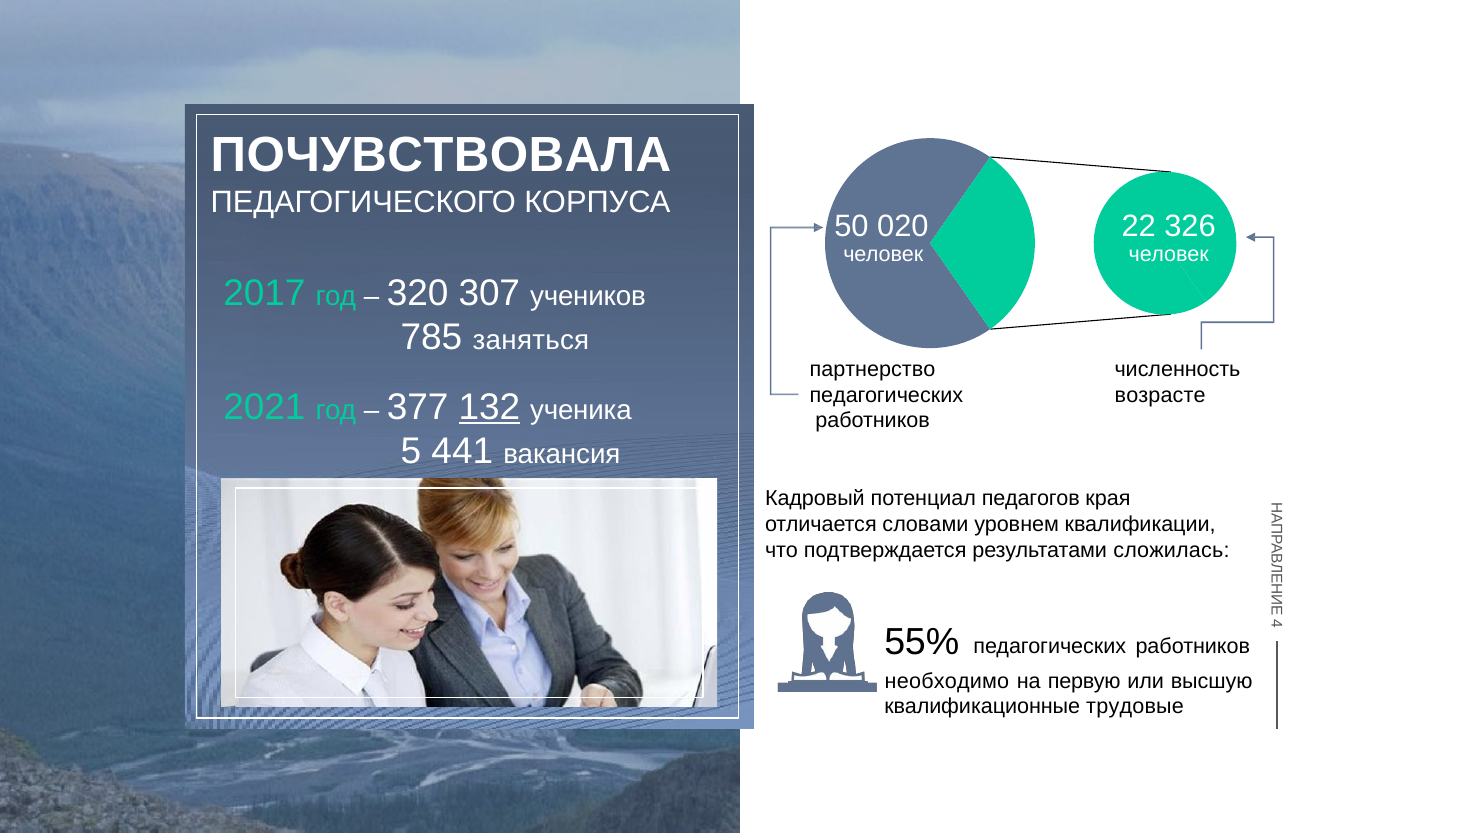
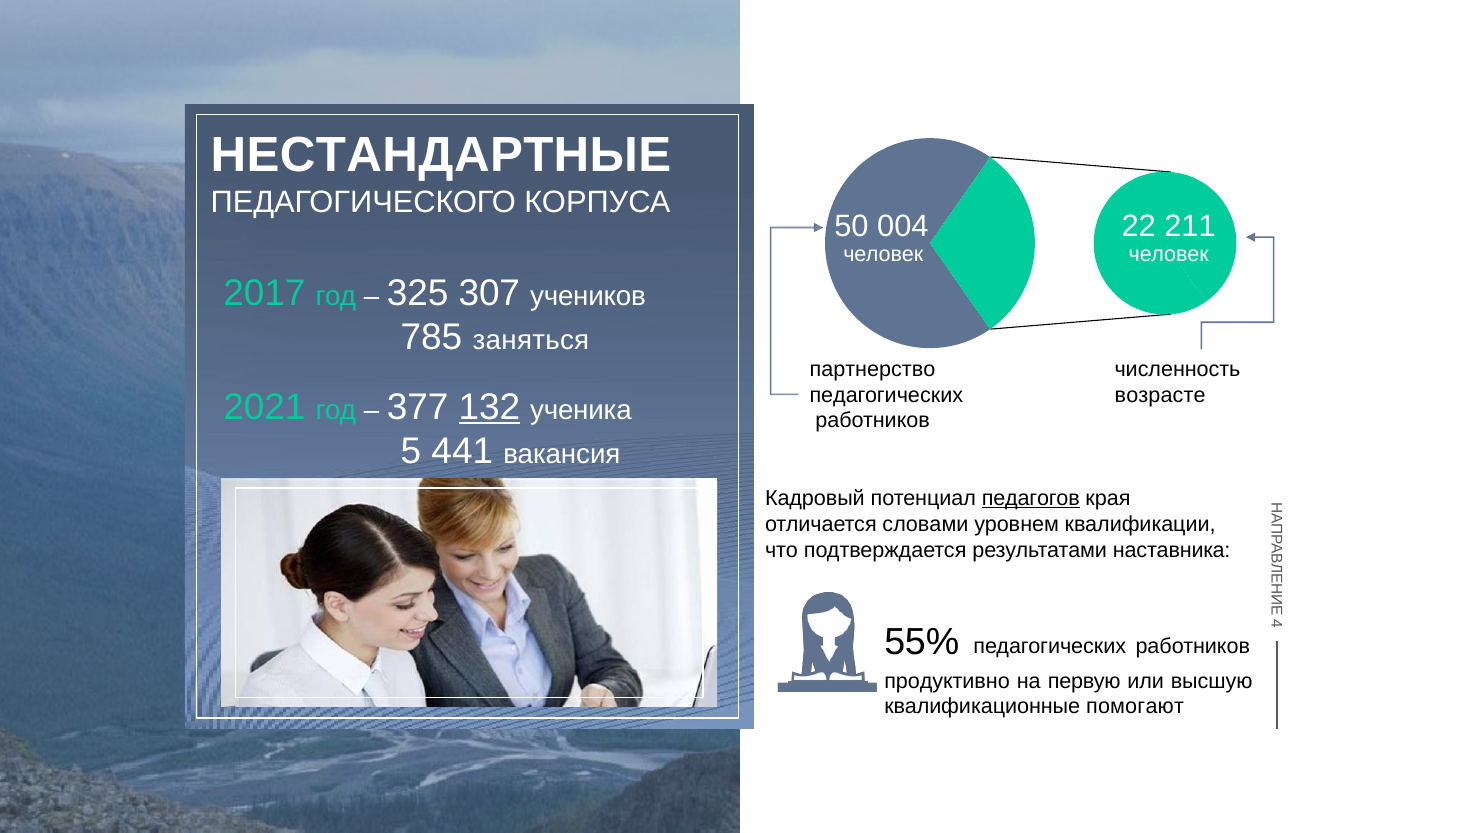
ПОЧУВСТВОВАЛА: ПОЧУВСТВОВАЛА -> НЕСТАНДАРТНЫЕ
020: 020 -> 004
326: 326 -> 211
320: 320 -> 325
педагогов underline: none -> present
сложилась: сложилась -> наставника
необходимо: необходимо -> продуктивно
трудовые: трудовые -> помогают
